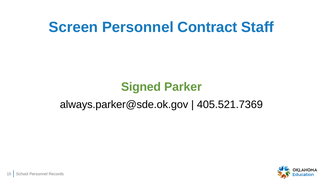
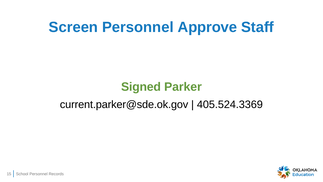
Contract: Contract -> Approve
always.parker@sde.ok.gov: always.parker@sde.ok.gov -> current.parker@sde.ok.gov
405.521.7369: 405.521.7369 -> 405.524.3369
